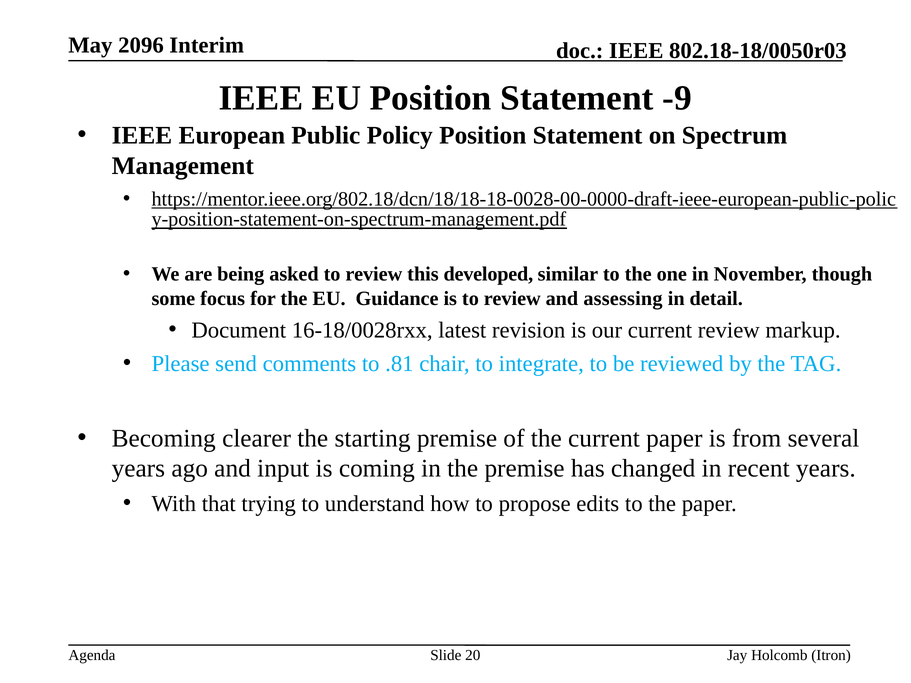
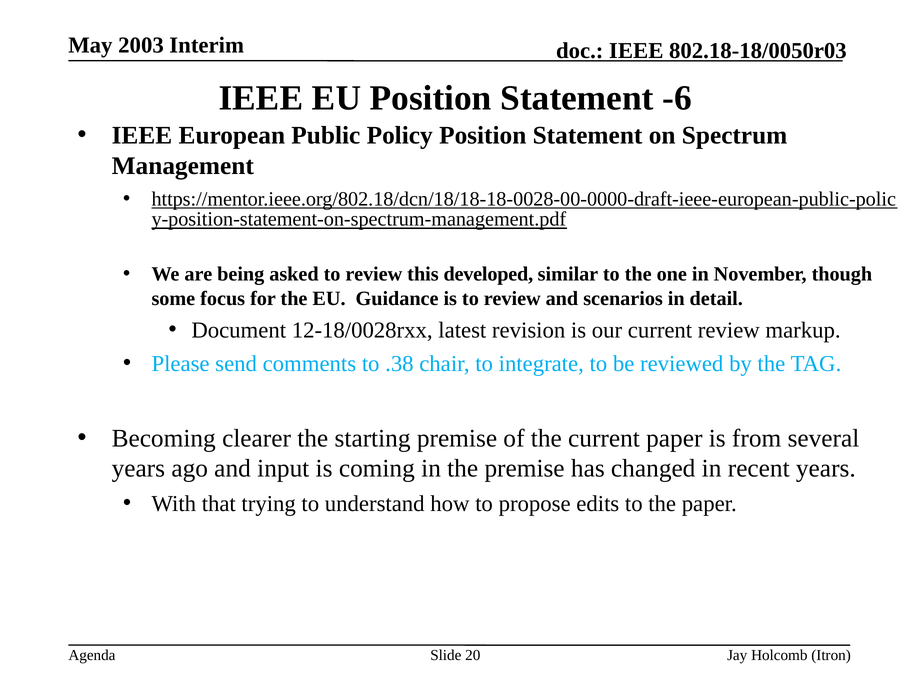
2096: 2096 -> 2003
-9: -9 -> -6
assessing: assessing -> scenarios
16-18/0028rxx: 16-18/0028rxx -> 12-18/0028rxx
.81: .81 -> .38
